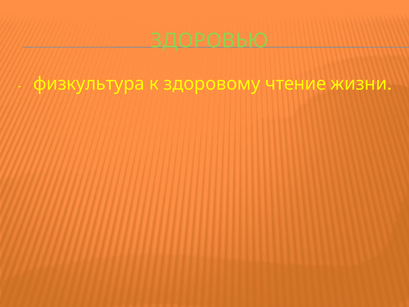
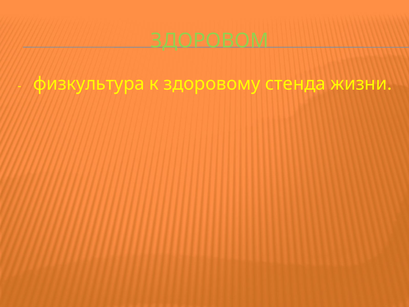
ЗДОРОВЬЮ: ЗДОРОВЬЮ -> ЗДОРОВОМ
чтение: чтение -> стенда
